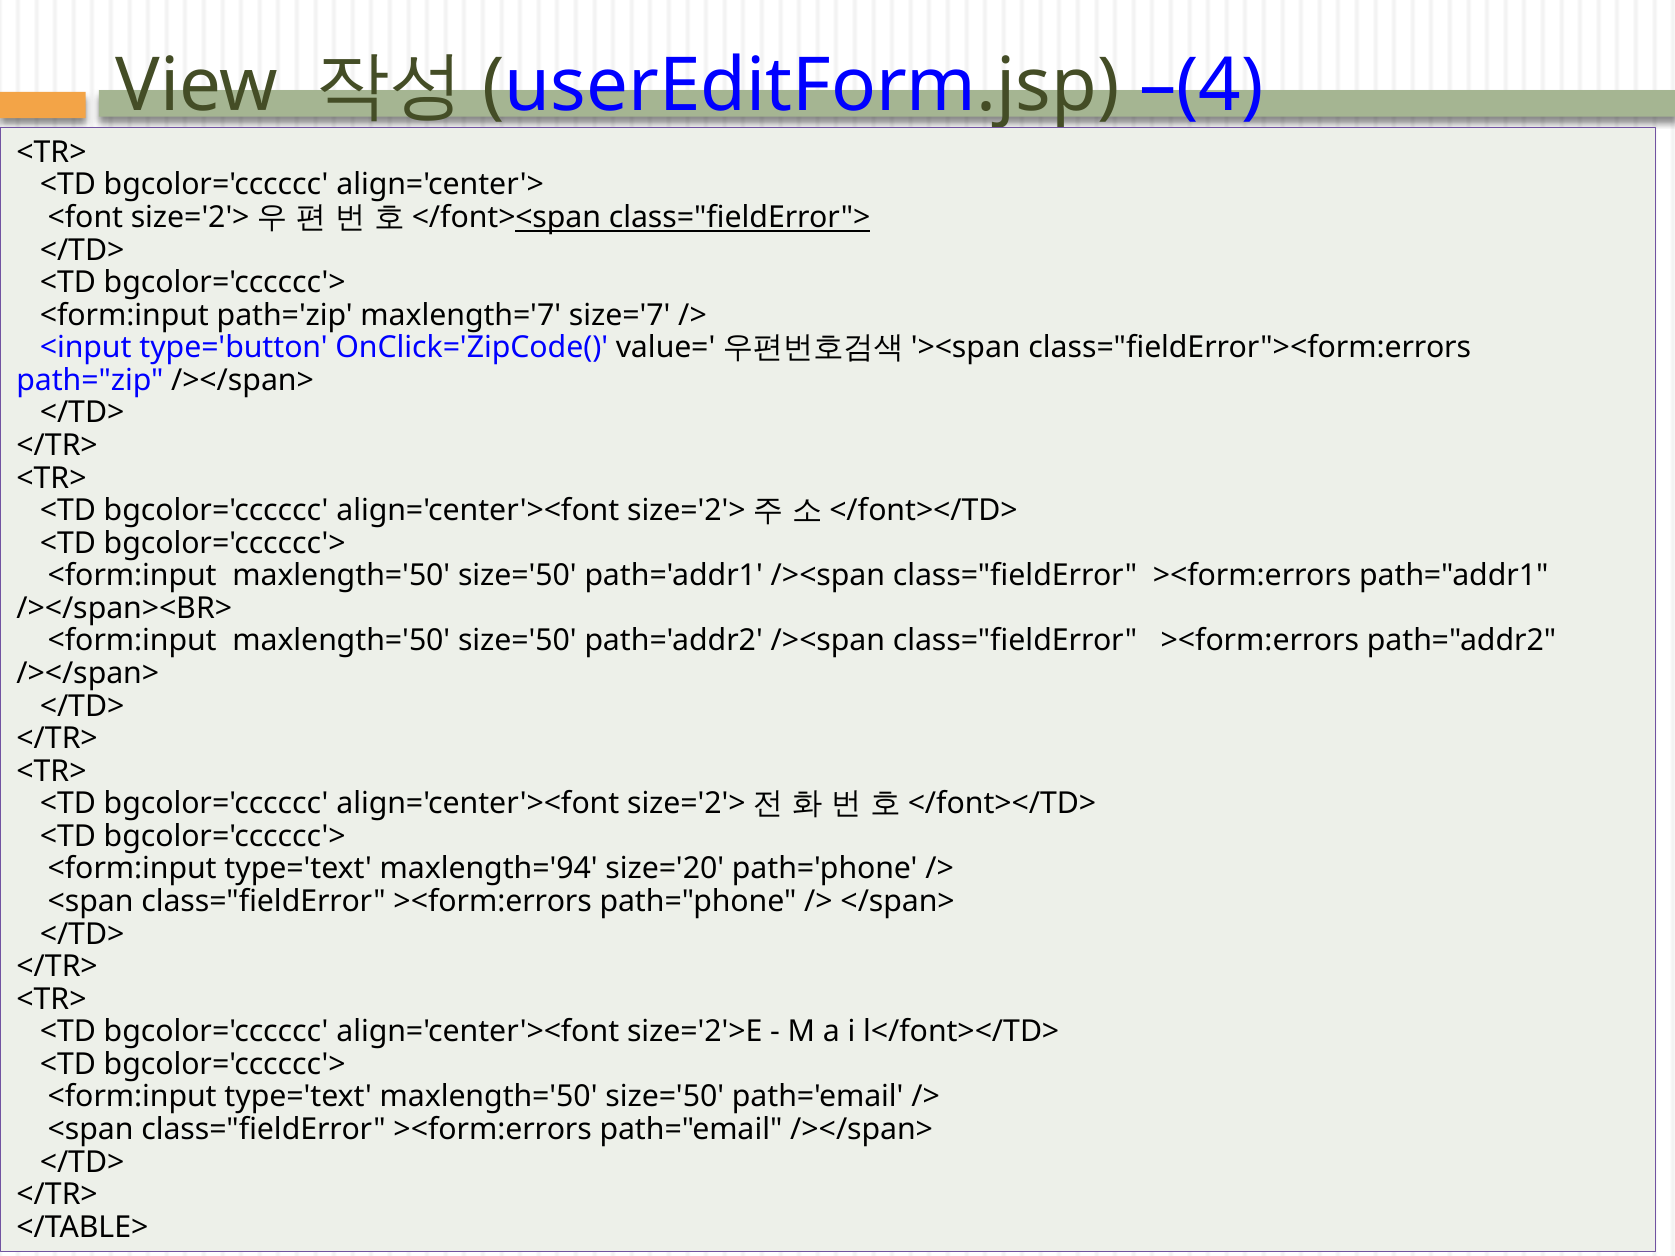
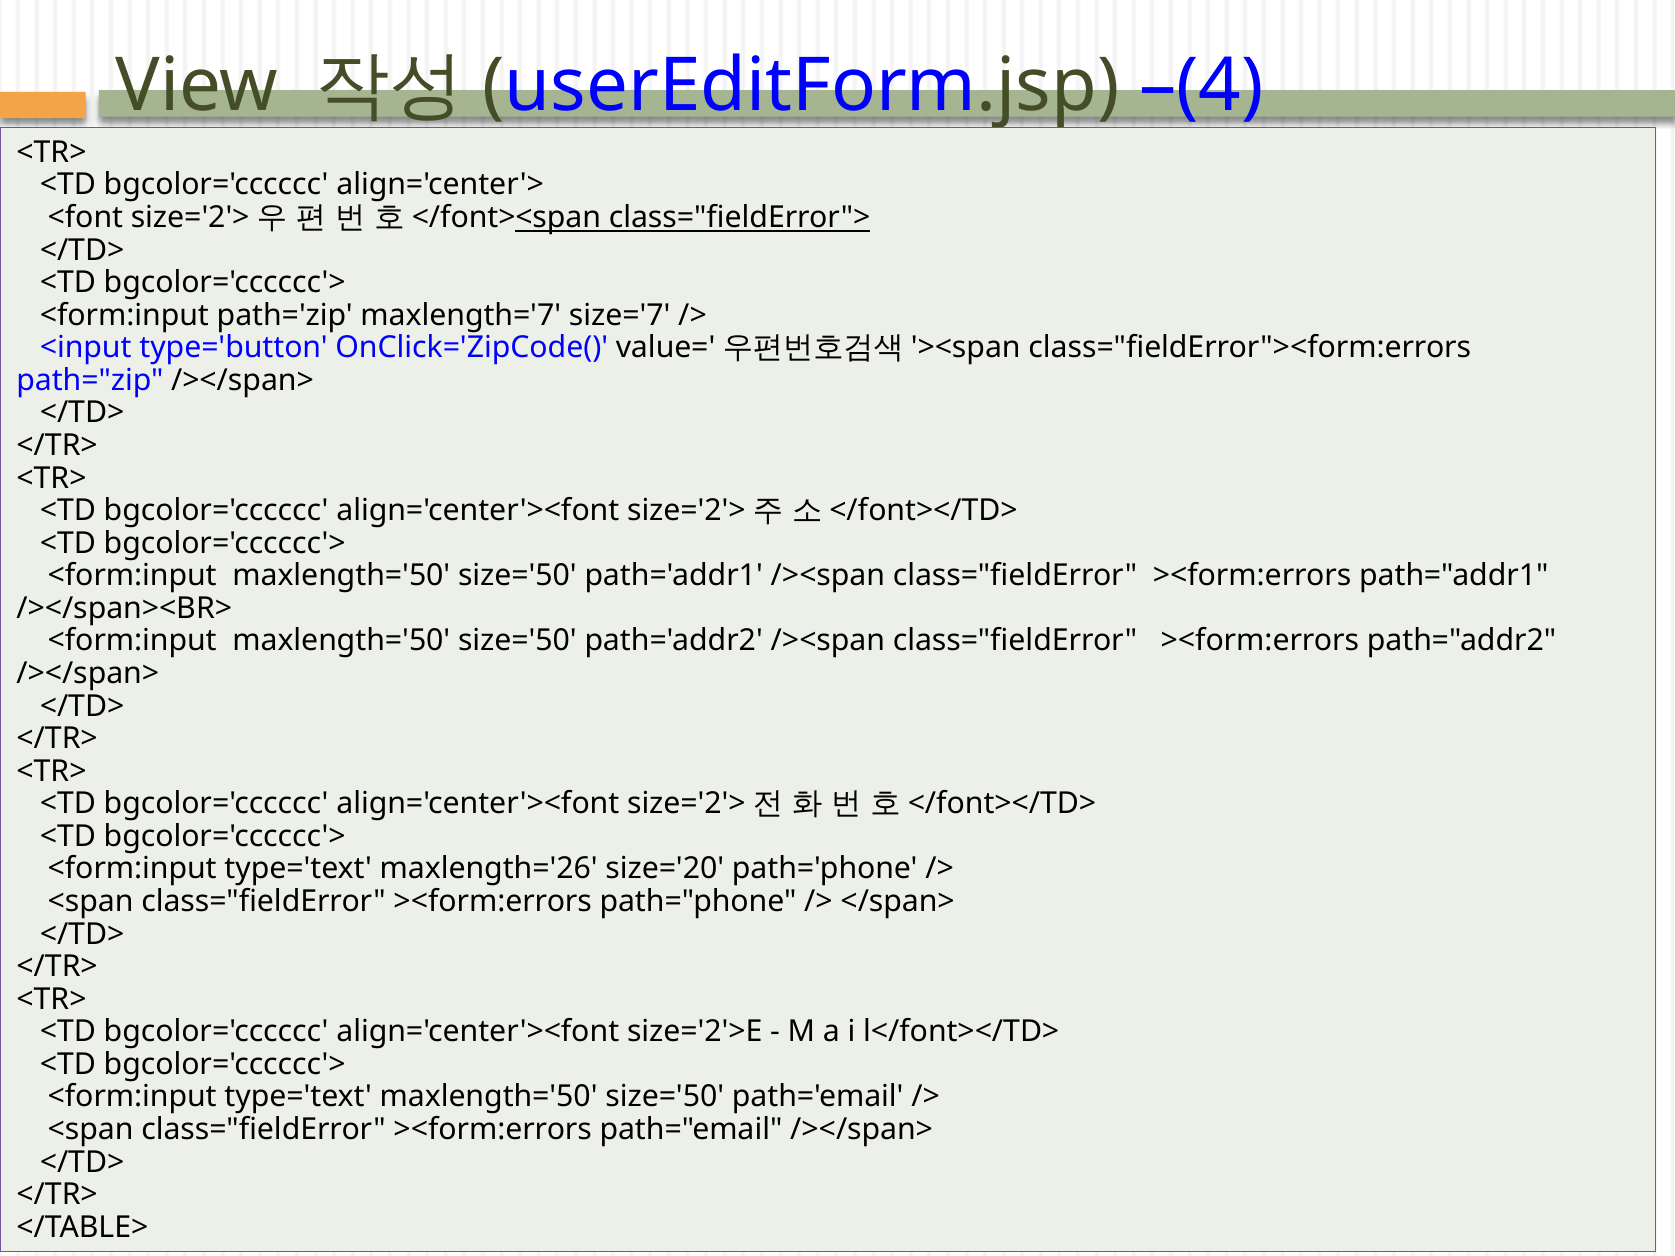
maxlength='94: maxlength='94 -> maxlength='26
